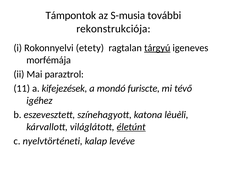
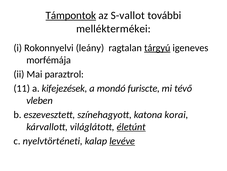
Támpontok underline: none -> present
S-musia: S-musia -> S-vallot
rekonstrukciója: rekonstrukciója -> melléktermékei
etety: etety -> leány
igéhez: igéhez -> vleben
lèuèli: lèuèli -> korai
levéve underline: none -> present
